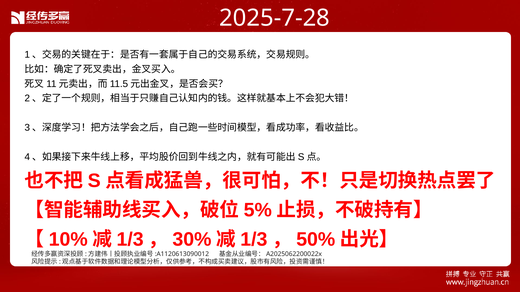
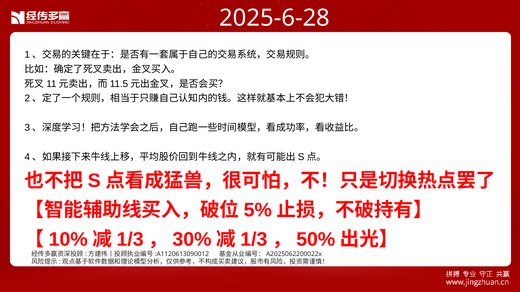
2025-7-28: 2025-7-28 -> 2025-6-28
